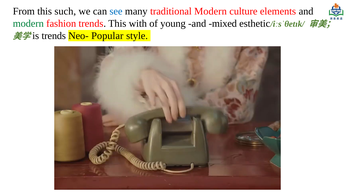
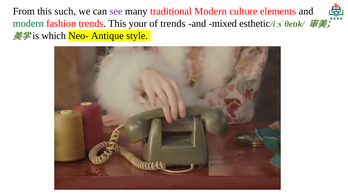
see colour: blue -> purple
with: with -> your
of young: young -> trends
trends at (54, 36): trends -> which
Popular: Popular -> Antique
